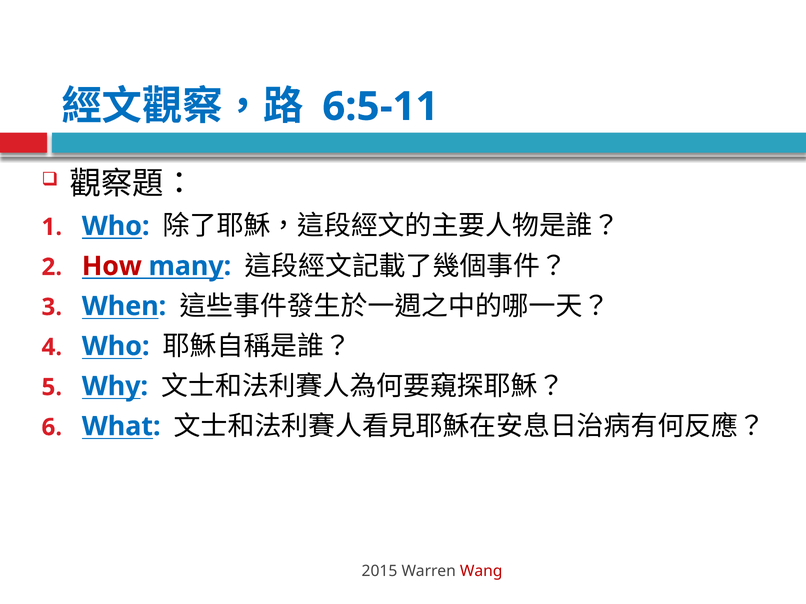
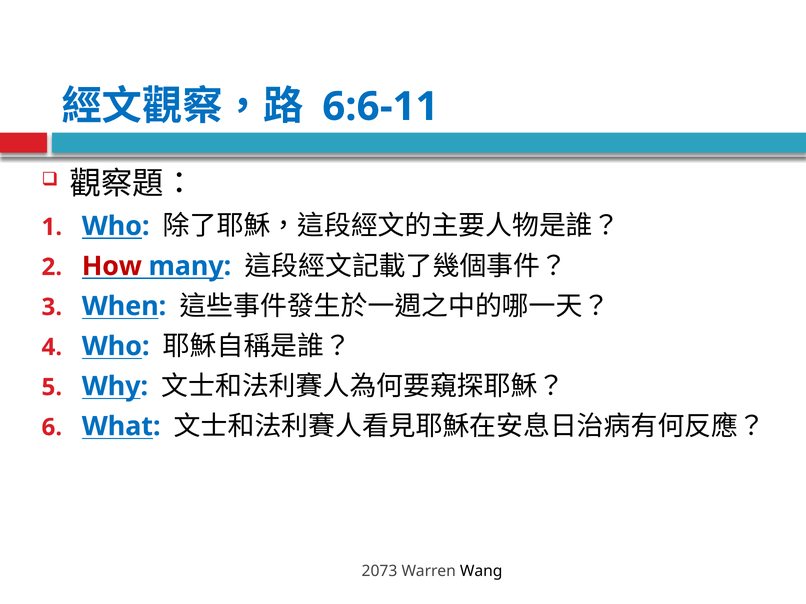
6:5-11: 6:5-11 -> 6:6-11
2015: 2015 -> 2073
Wang colour: red -> black
